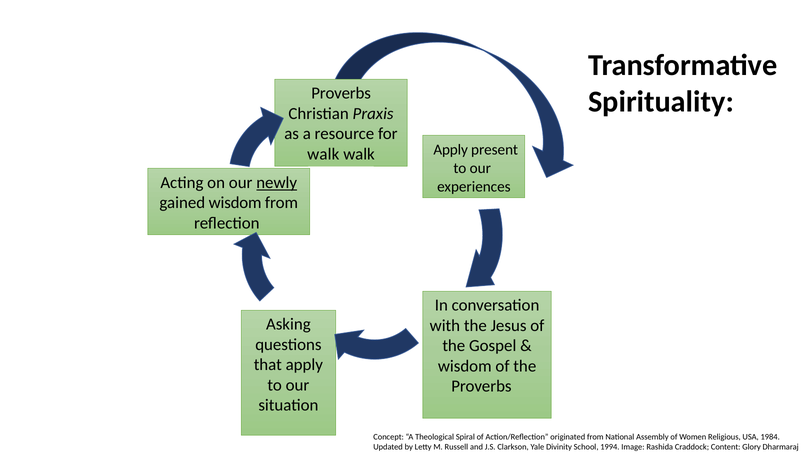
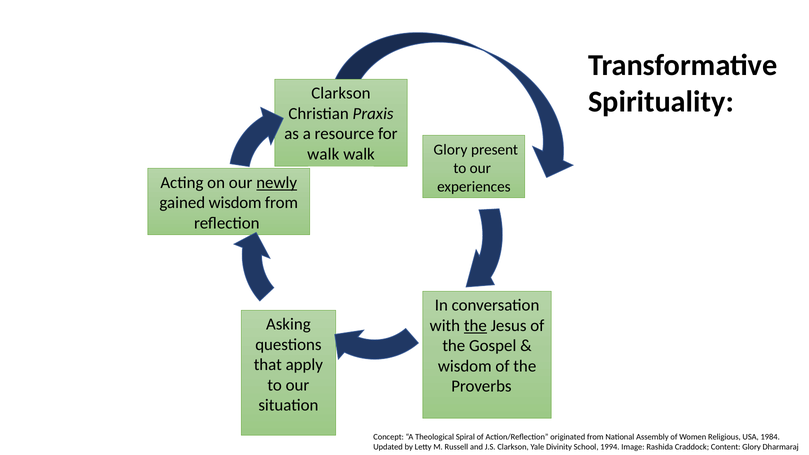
Proverbs at (341, 93): Proverbs -> Clarkson
Apply at (451, 150): Apply -> Glory
the at (475, 326) underline: none -> present
